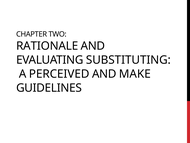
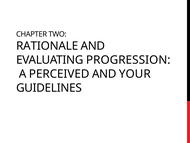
SUBSTITUTING: SUBSTITUTING -> PROGRESSION
MAKE: MAKE -> YOUR
